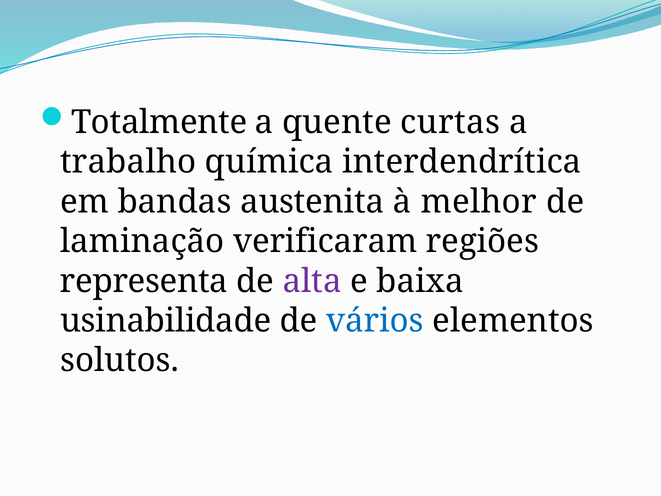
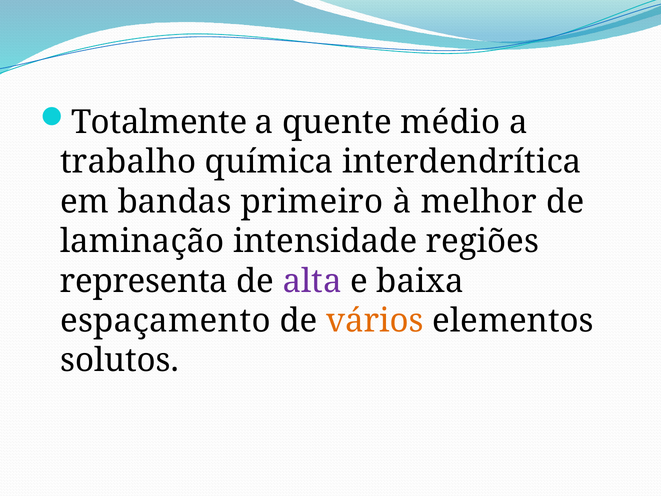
curtas: curtas -> médio
austenita: austenita -> primeiro
verificaram: verificaram -> intensidade
usinabilidade: usinabilidade -> espaçamento
vários colour: blue -> orange
